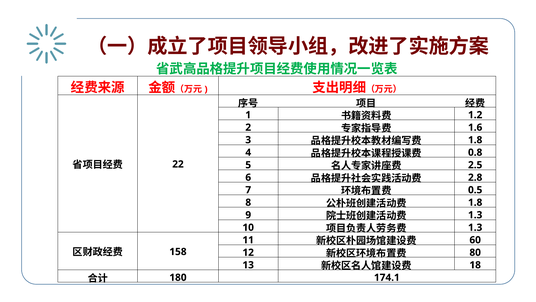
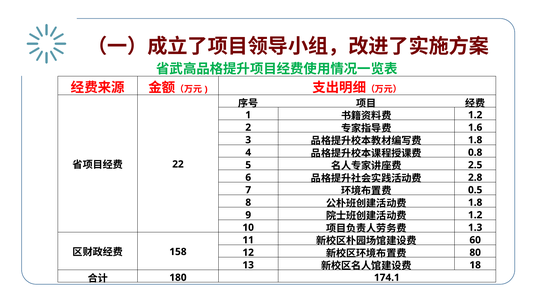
1.3 at (475, 215): 1.3 -> 1.2
